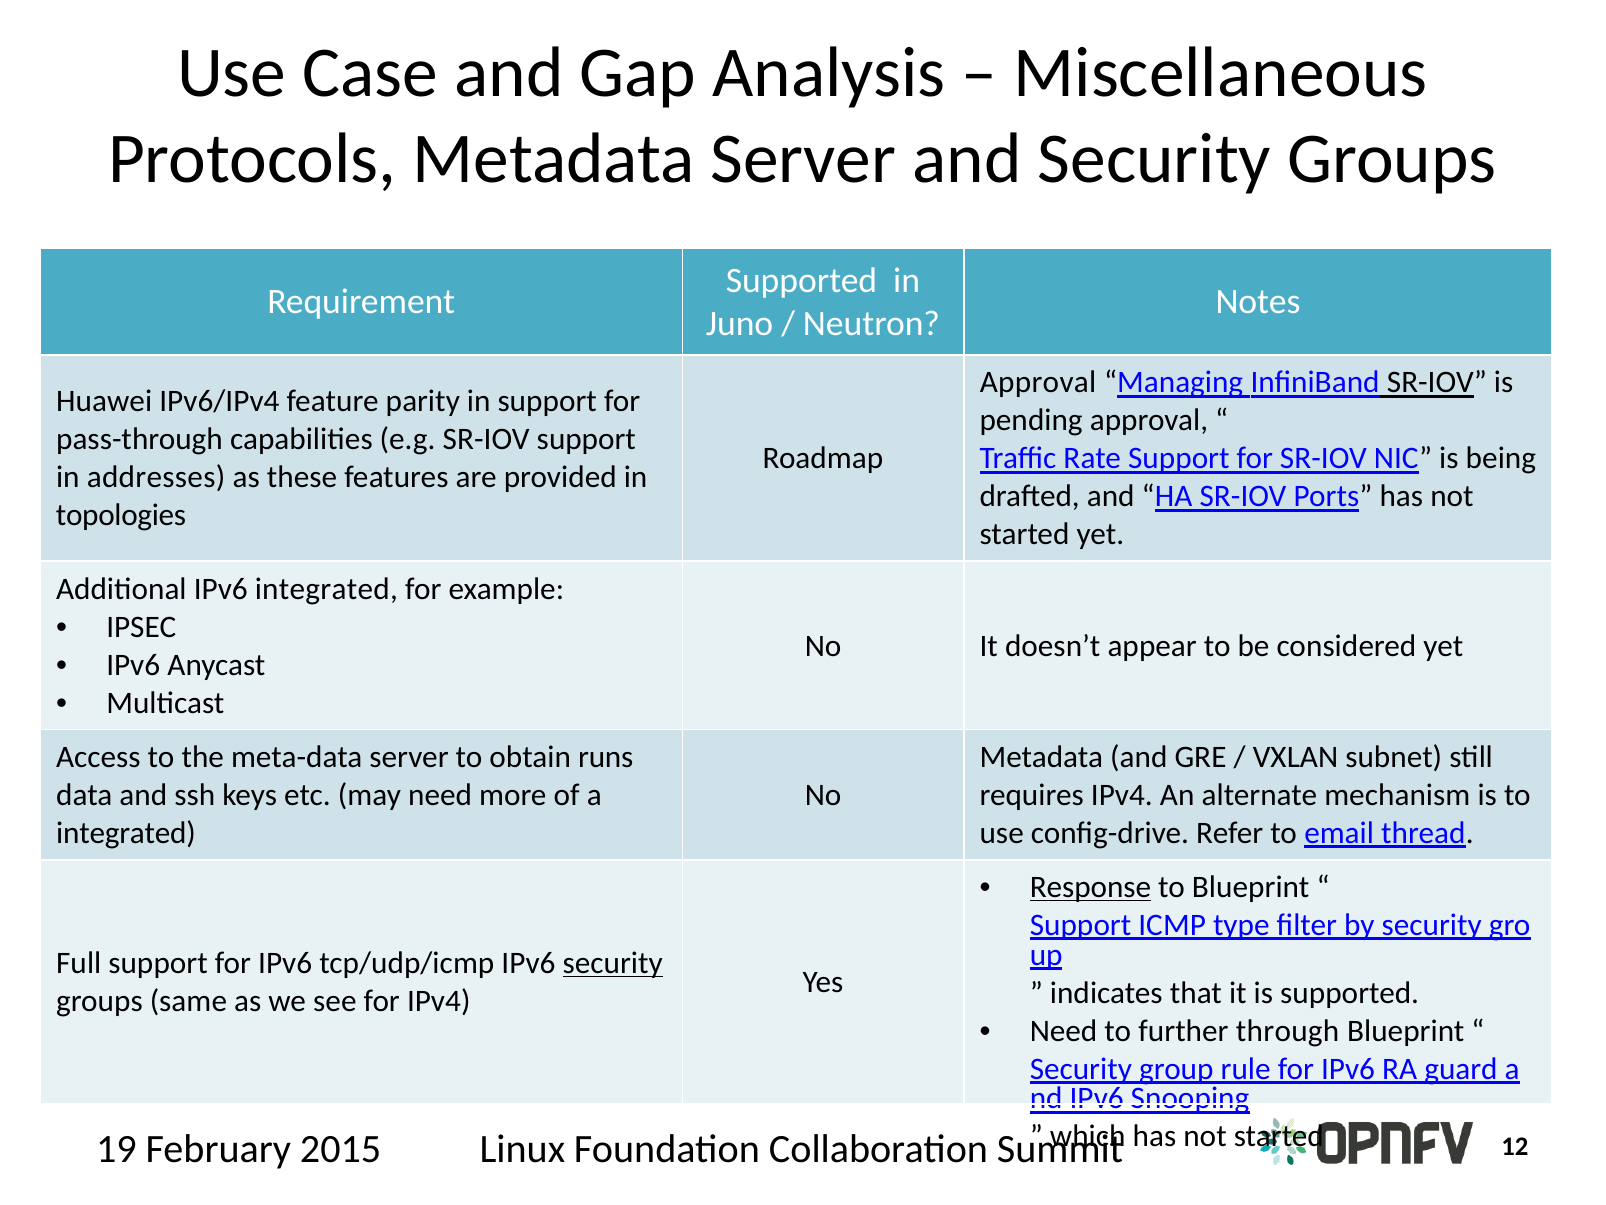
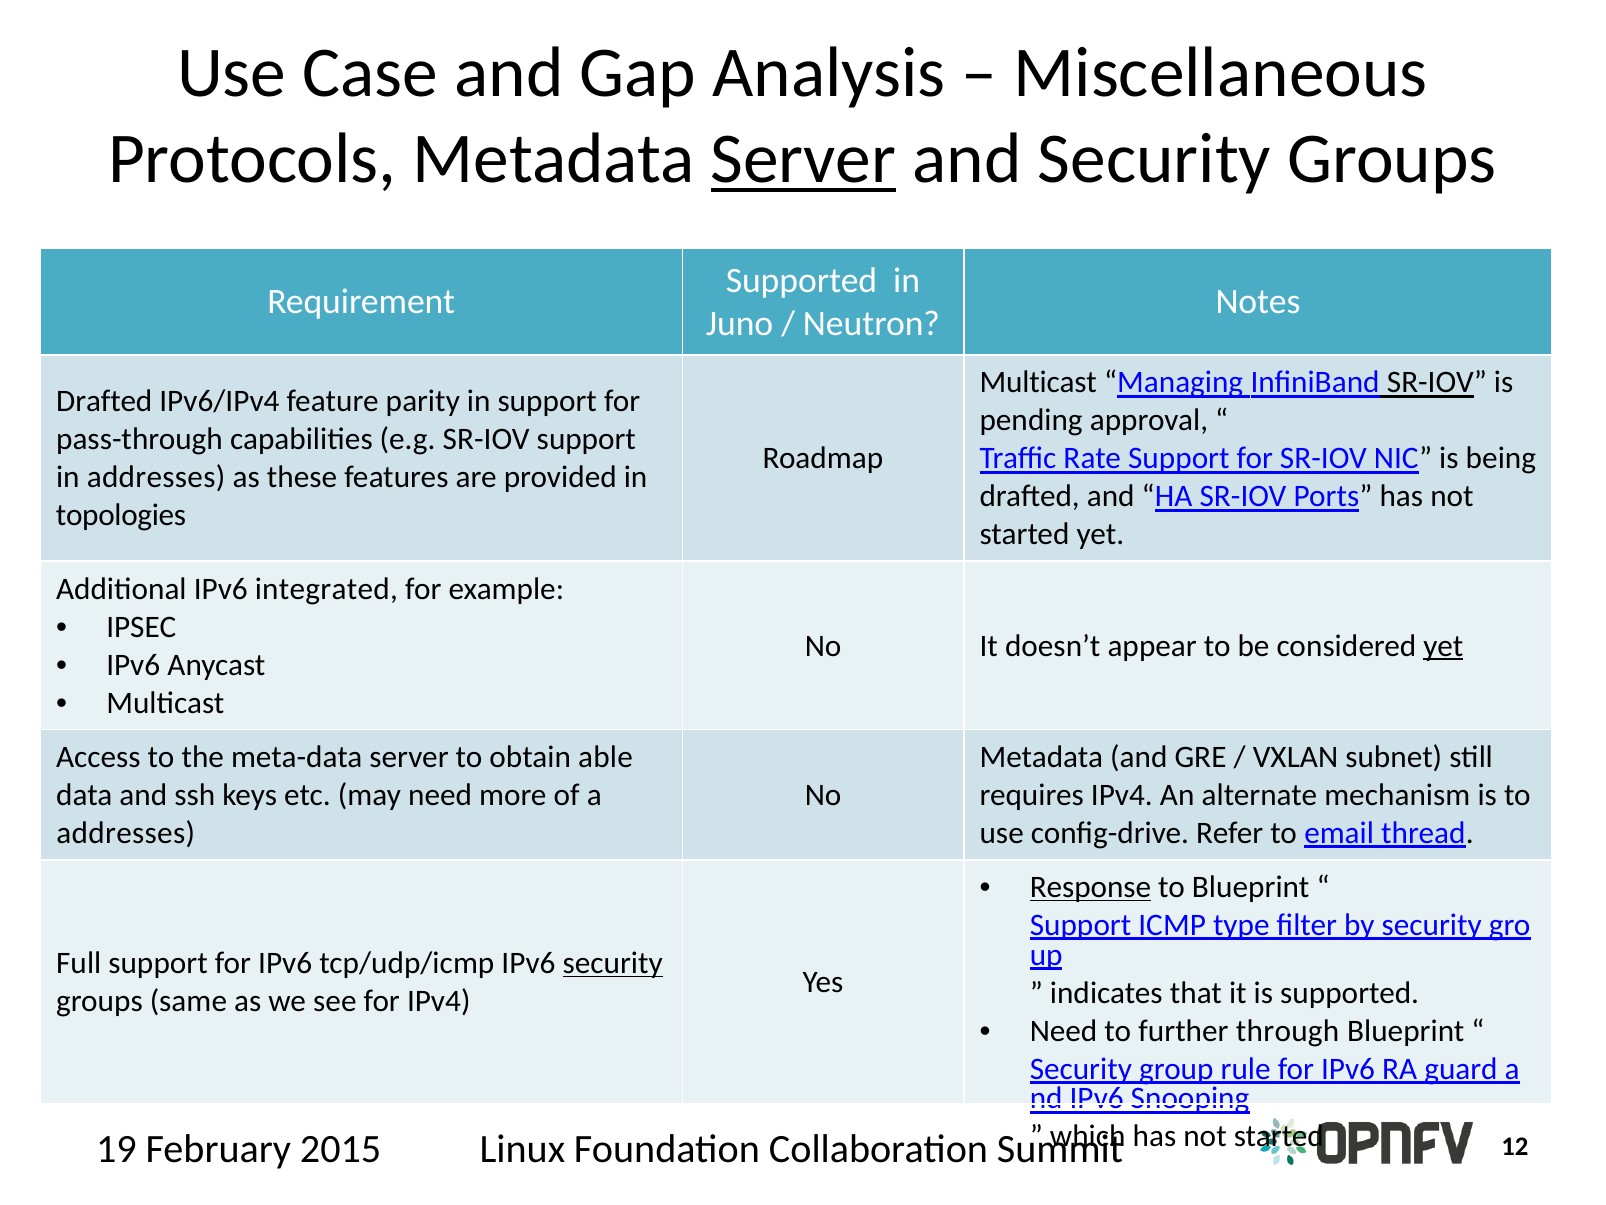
Server at (803, 159) underline: none -> present
Approval at (1038, 382): Approval -> Multicast
Huawei at (104, 401): Huawei -> Drafted
yet at (1443, 645) underline: none -> present
runs: runs -> able
integrated at (126, 833): integrated -> addresses
